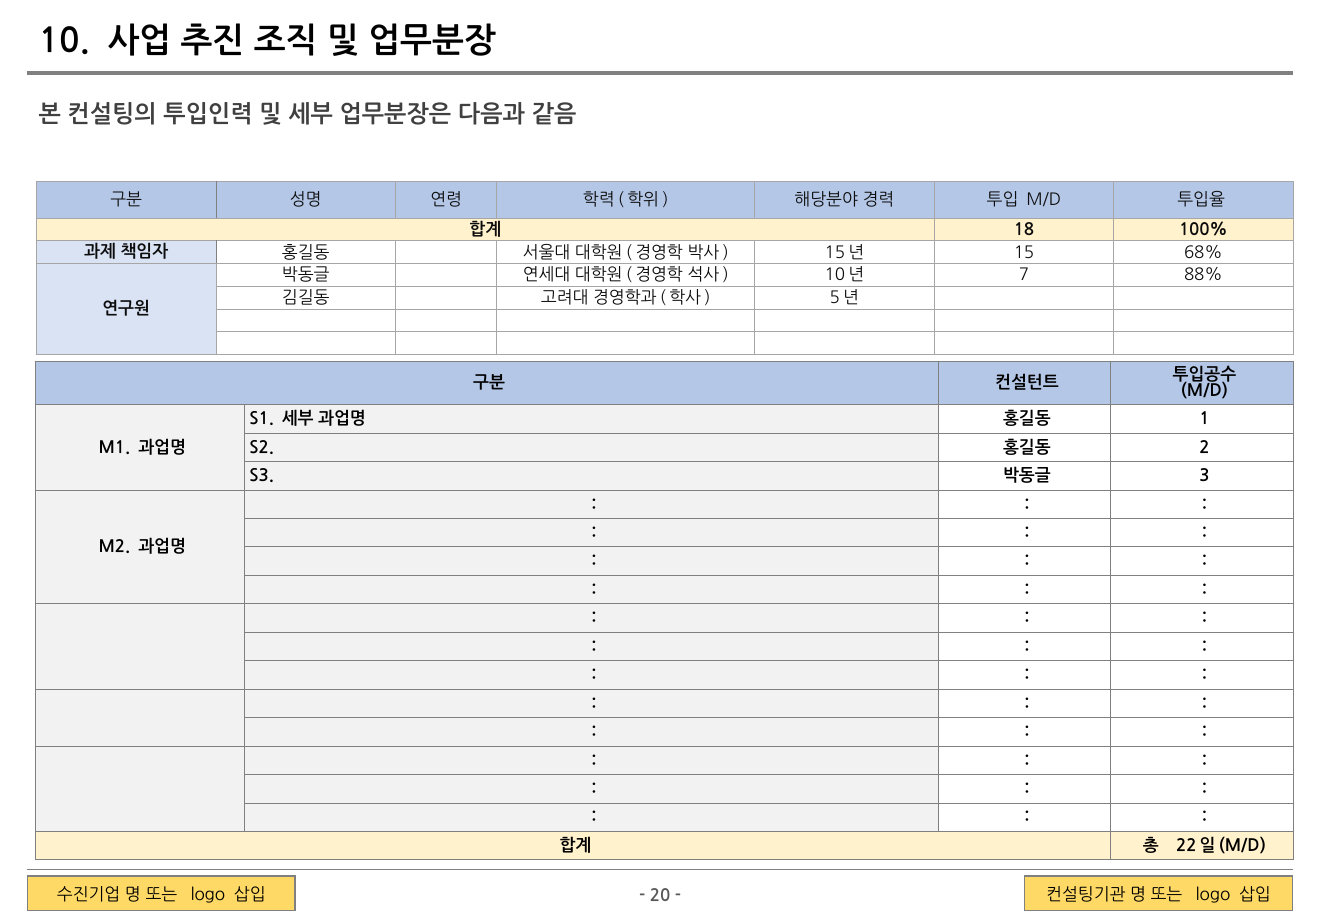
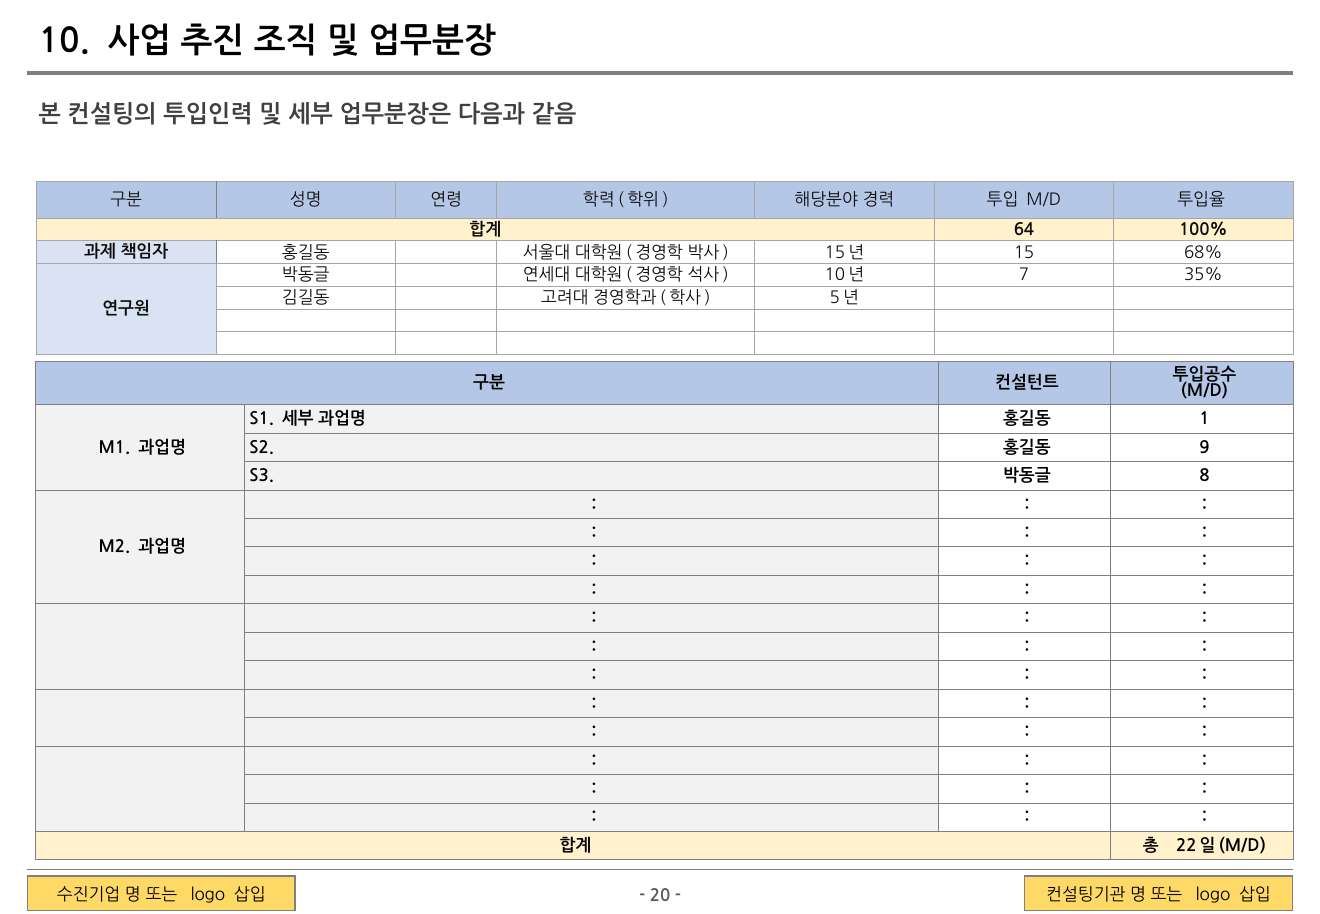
18: 18 -> 64
88%: 88% -> 35%
2: 2 -> 9
3: 3 -> 8
